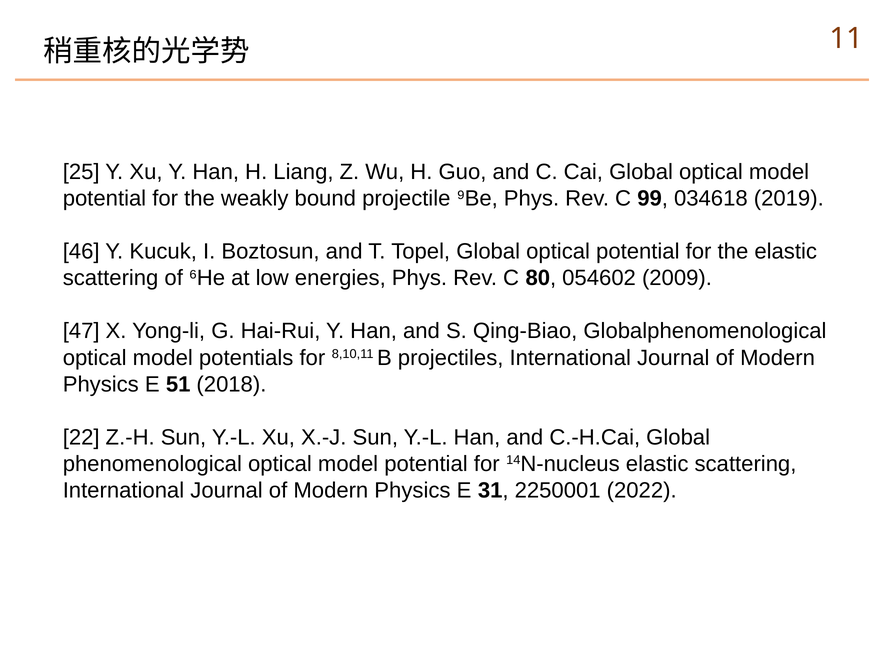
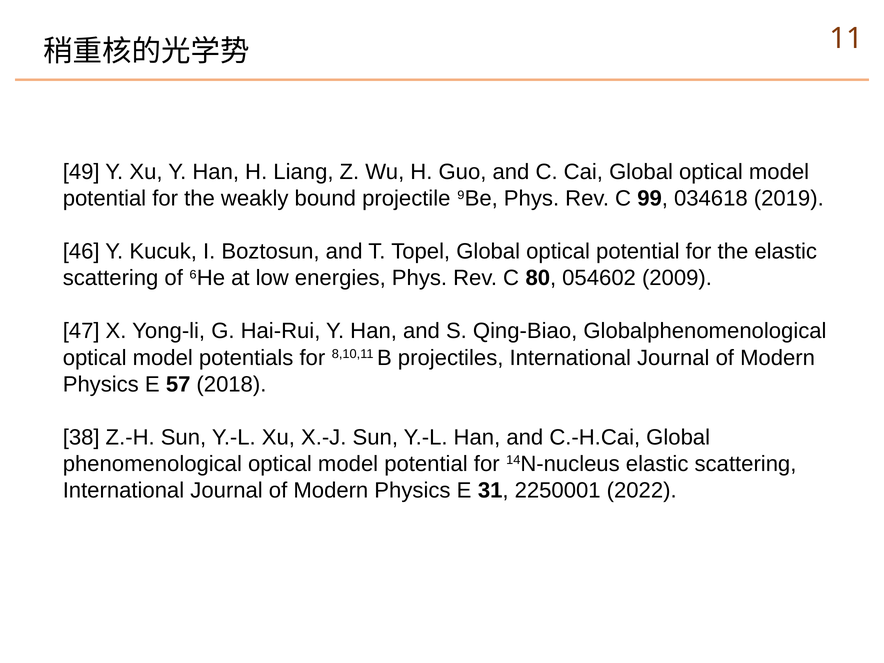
25: 25 -> 49
51: 51 -> 57
22: 22 -> 38
